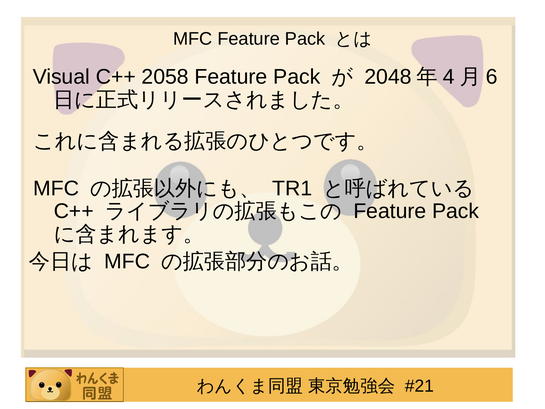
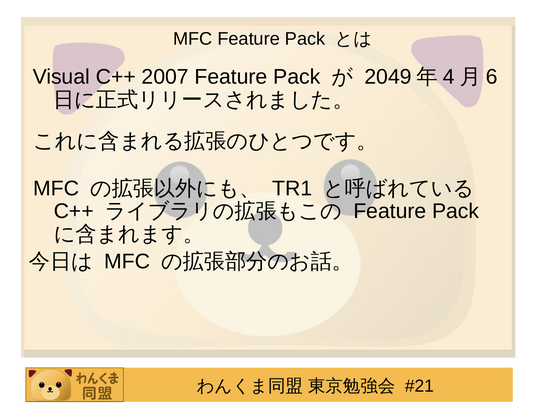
2058: 2058 -> 2007
2048: 2048 -> 2049
